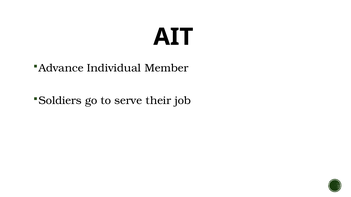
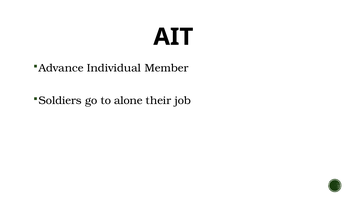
serve: serve -> alone
